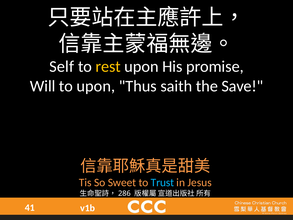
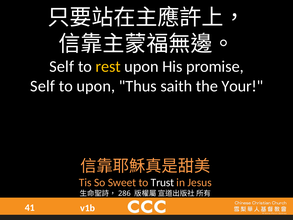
Will at (43, 86): Will -> Self
Save: Save -> Your
Trust colour: light blue -> white
